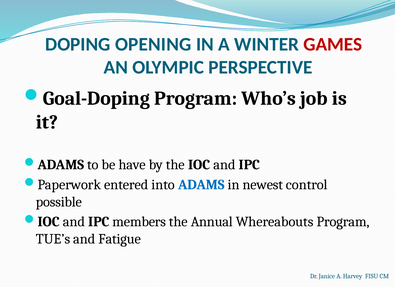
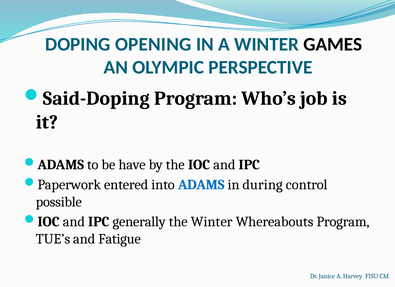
GAMES colour: red -> black
Goal-Doping: Goal-Doping -> Said-Doping
newest: newest -> during
members: members -> generally
the Annual: Annual -> Winter
